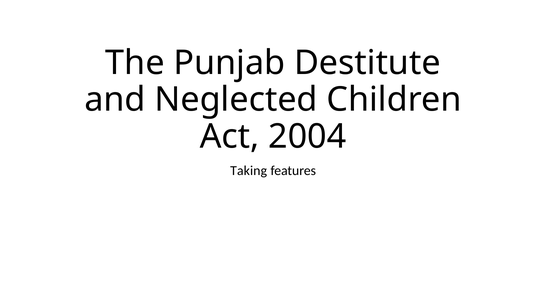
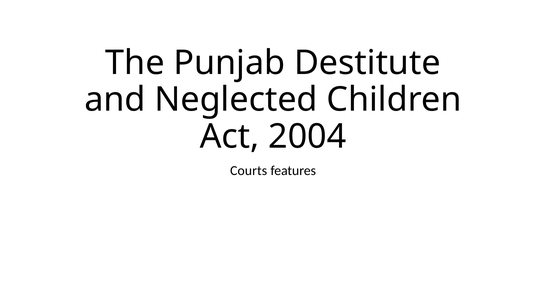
Taking: Taking -> Courts
